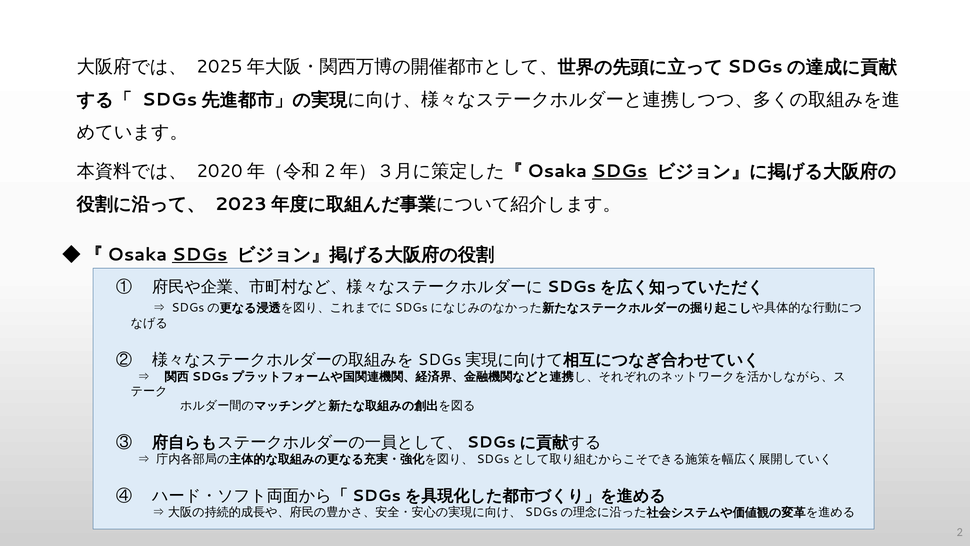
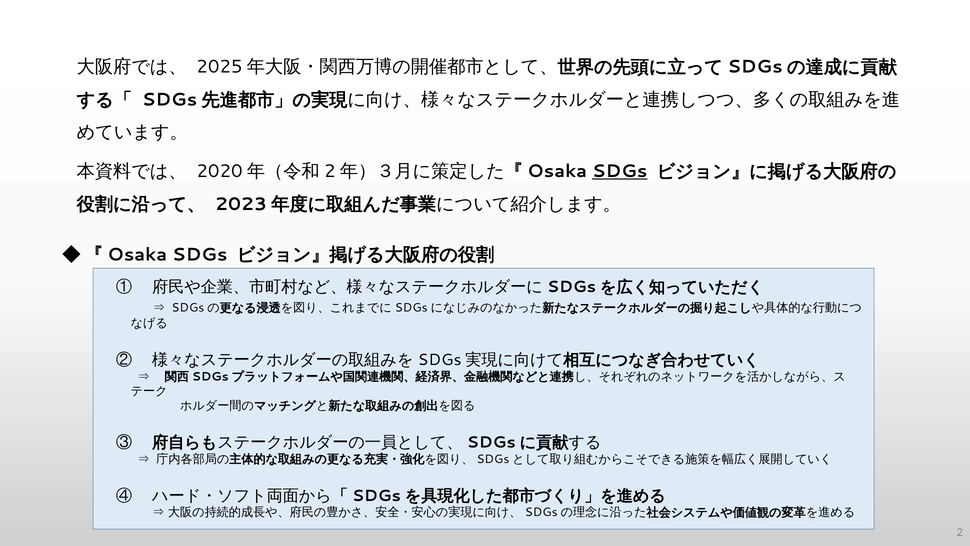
SDGs at (200, 254) underline: present -> none
